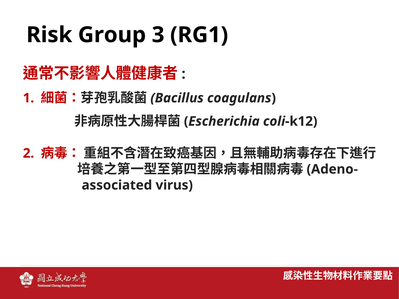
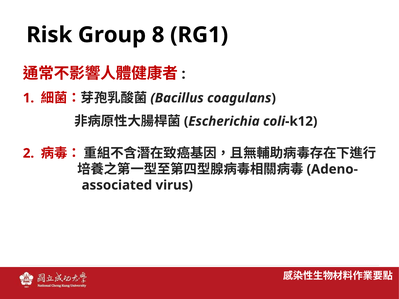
3: 3 -> 8
